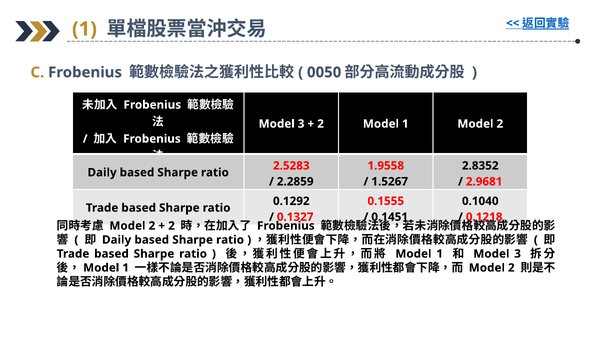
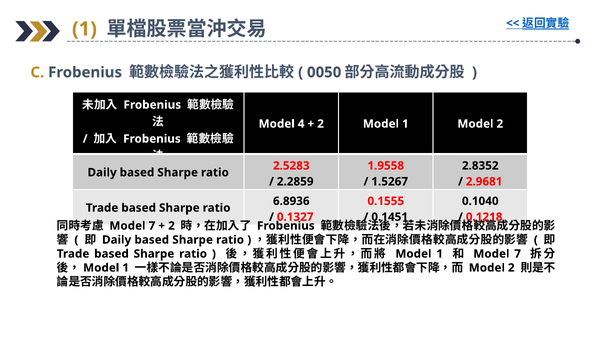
3 at (301, 124): 3 -> 4
0.1292: 0.1292 -> 6.8936
2 at (152, 226): 2 -> 7
3 at (518, 254): 3 -> 7
